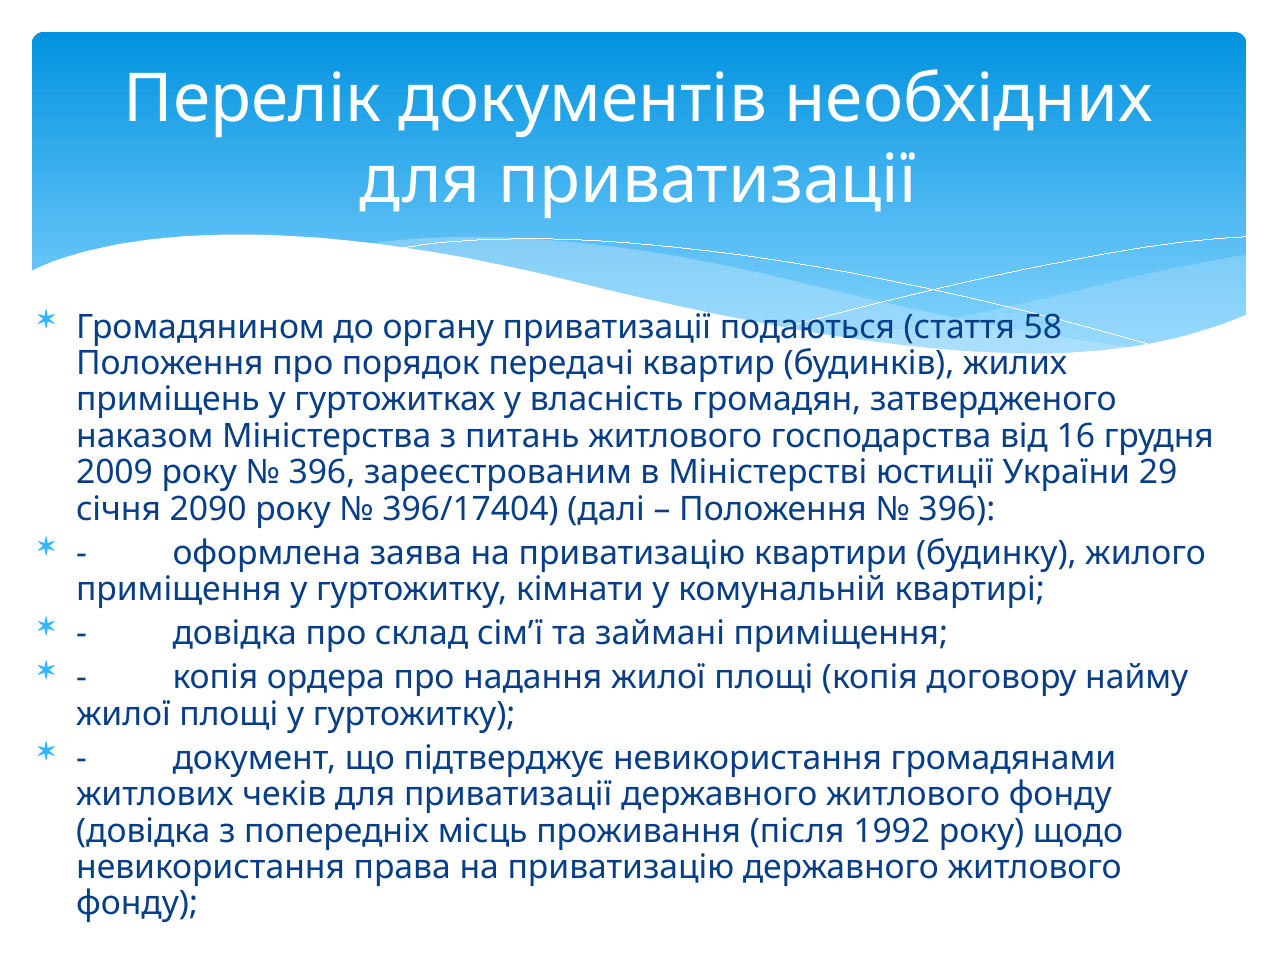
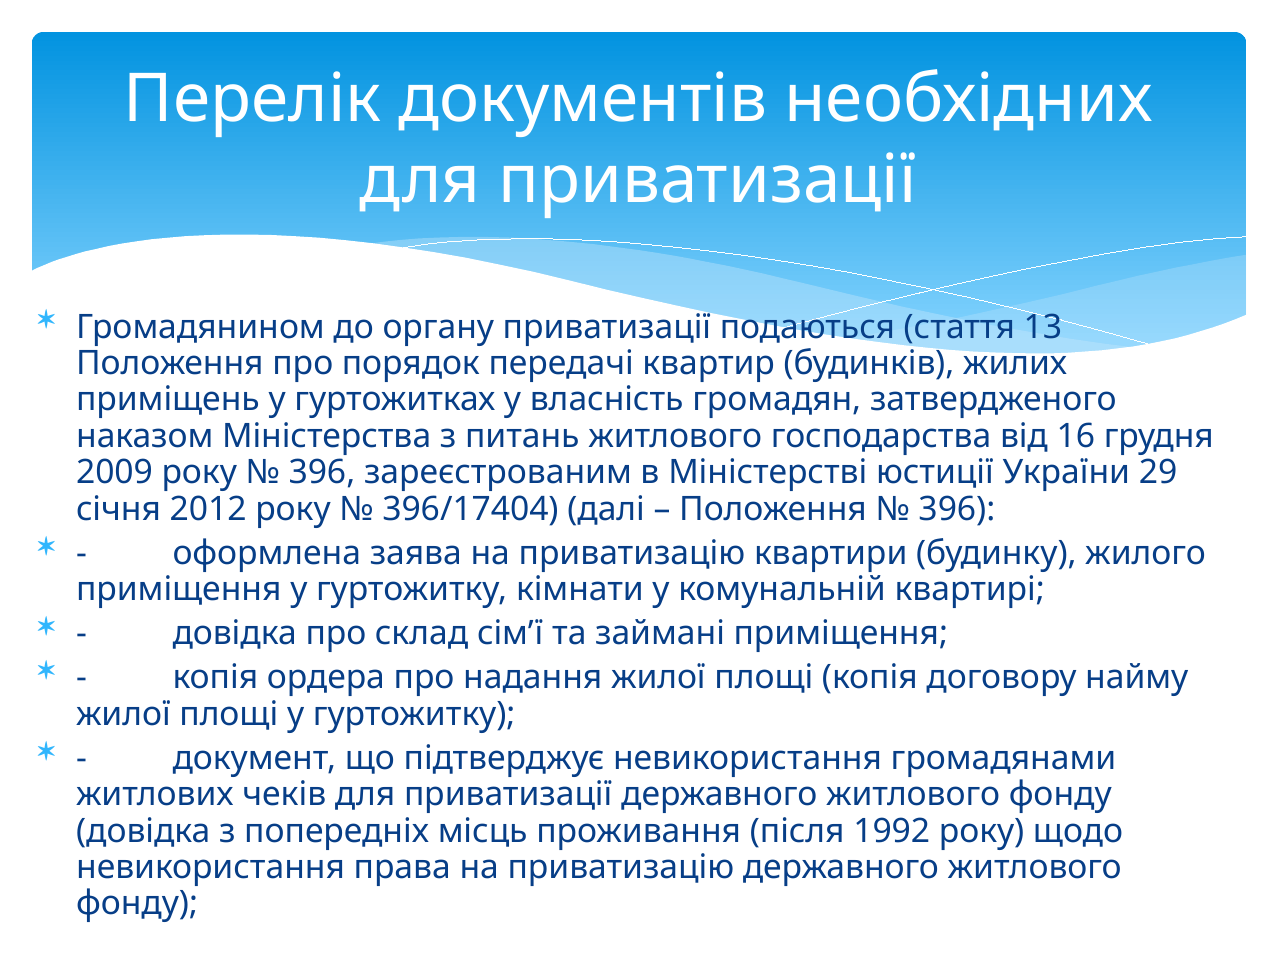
58: 58 -> 13
2090: 2090 -> 2012
